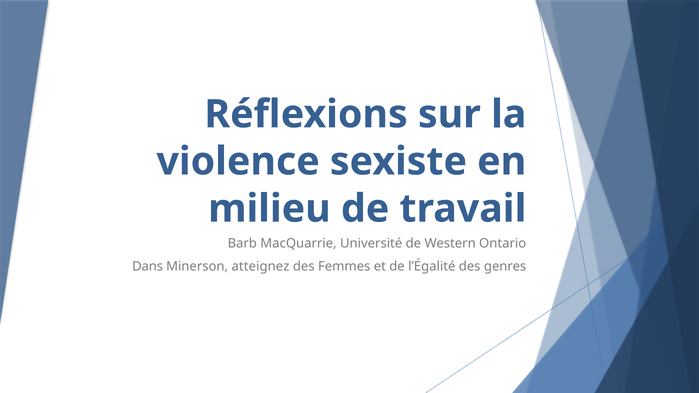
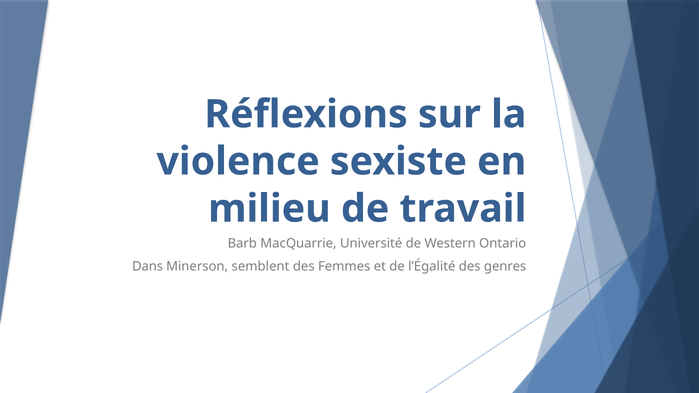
atteignez: atteignez -> semblent
